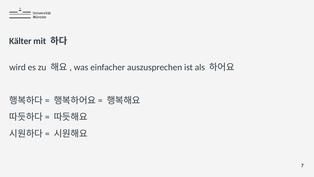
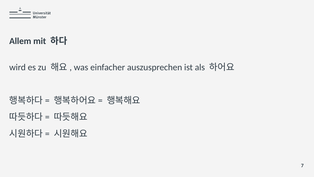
Kälter: Kälter -> Allem
